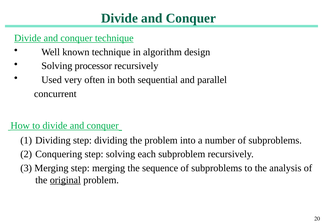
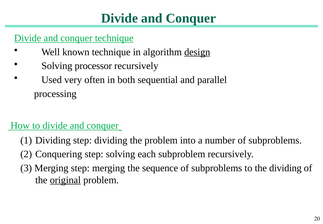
design underline: none -> present
concurrent: concurrent -> processing
the analysis: analysis -> dividing
